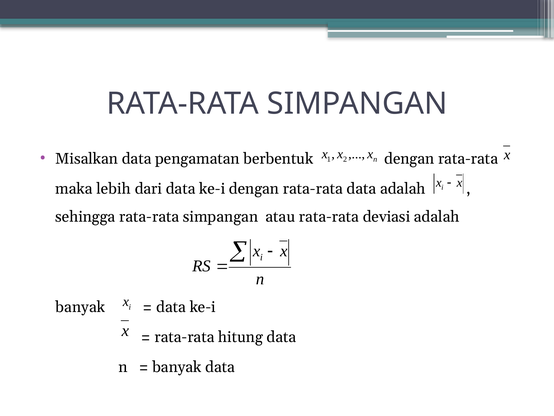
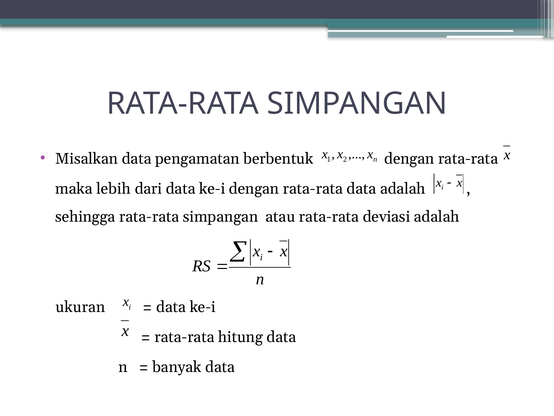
banyak at (80, 307): banyak -> ukuran
